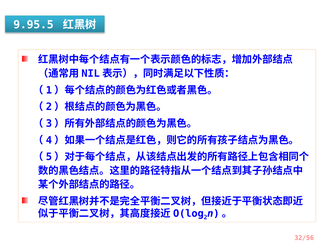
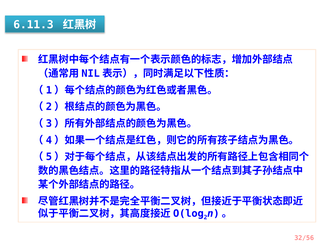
9.95.5: 9.95.5 -> 6.11.3
